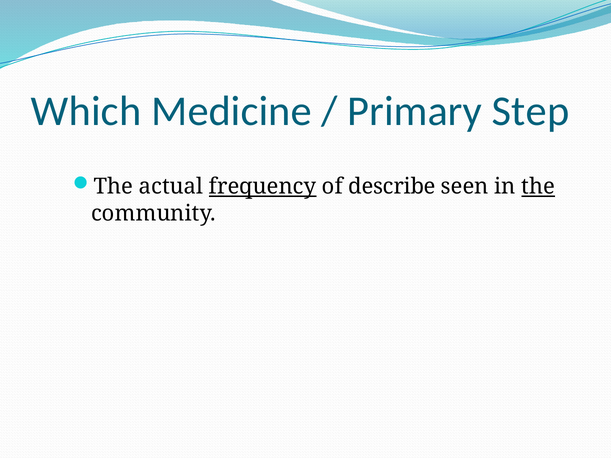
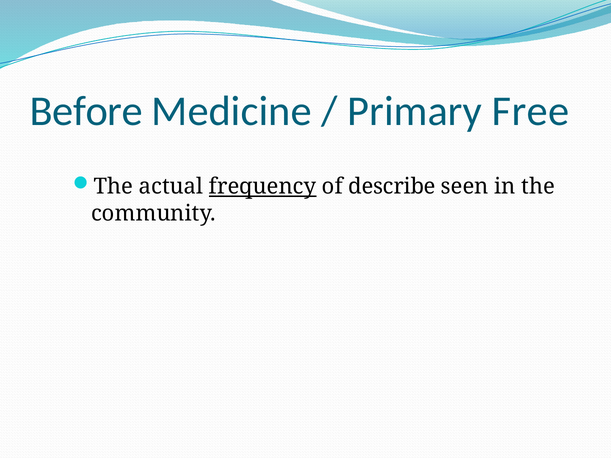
Which: Which -> Before
Step: Step -> Free
the at (538, 187) underline: present -> none
